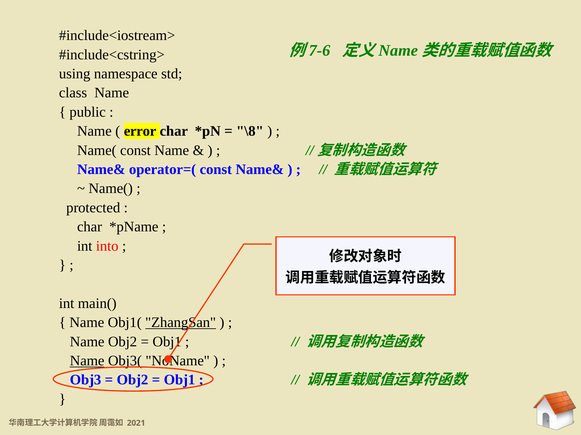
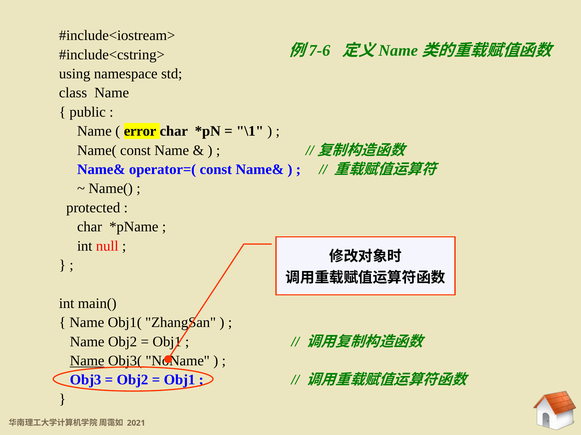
\8: \8 -> \1
into: into -> null
ZhangSan underline: present -> none
